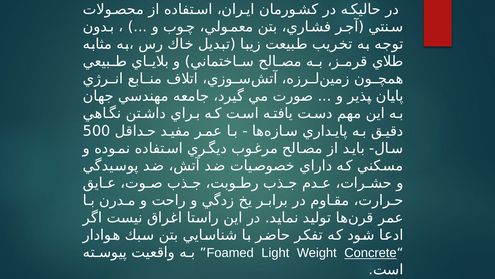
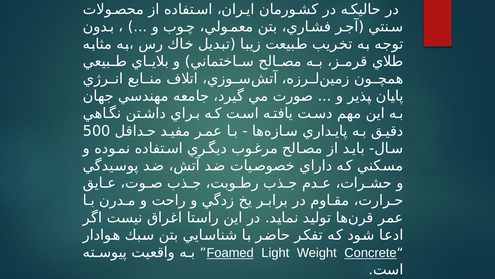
Foamed underline: none -> present
